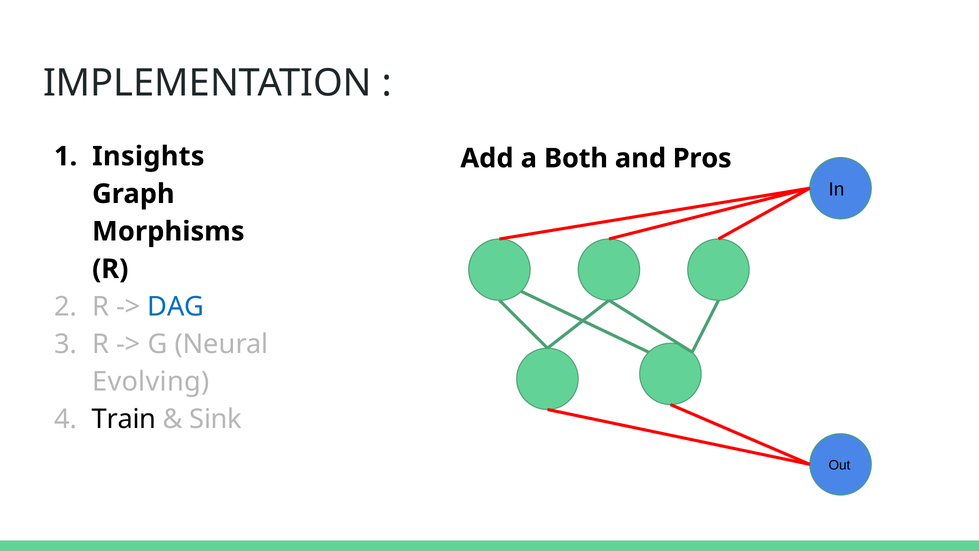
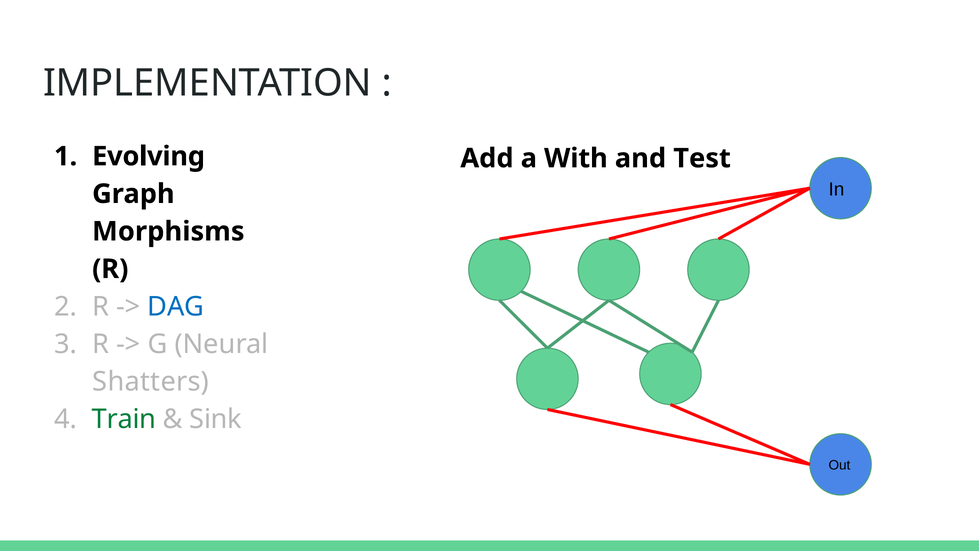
Insights: Insights -> Evolving
Both: Both -> With
Pros: Pros -> Test
Evolving: Evolving -> Shatters
Train colour: black -> green
